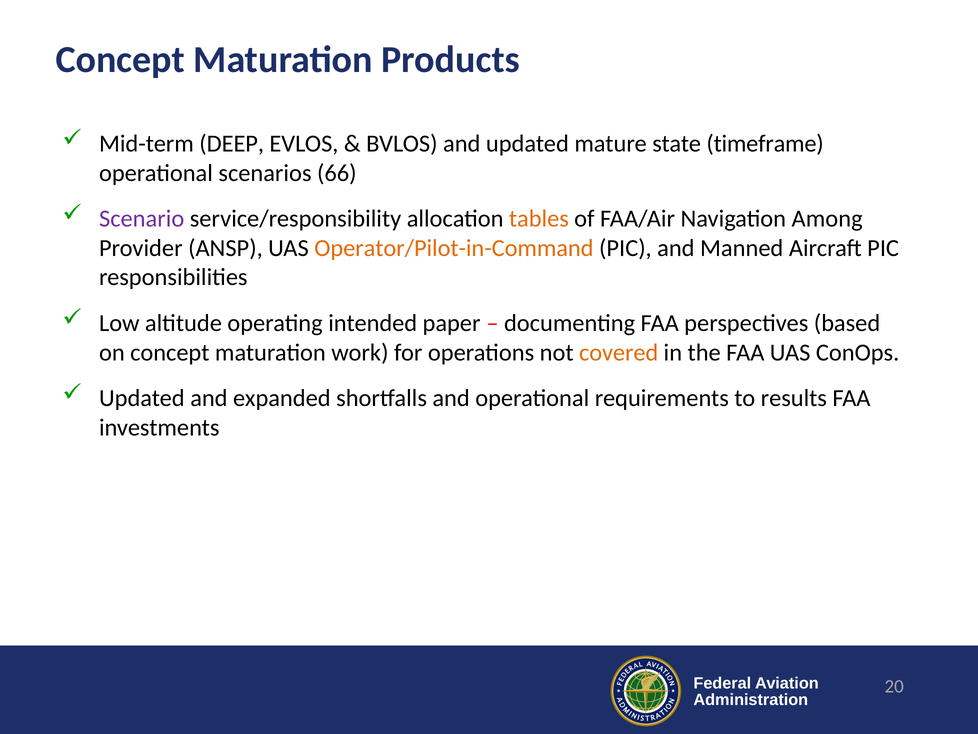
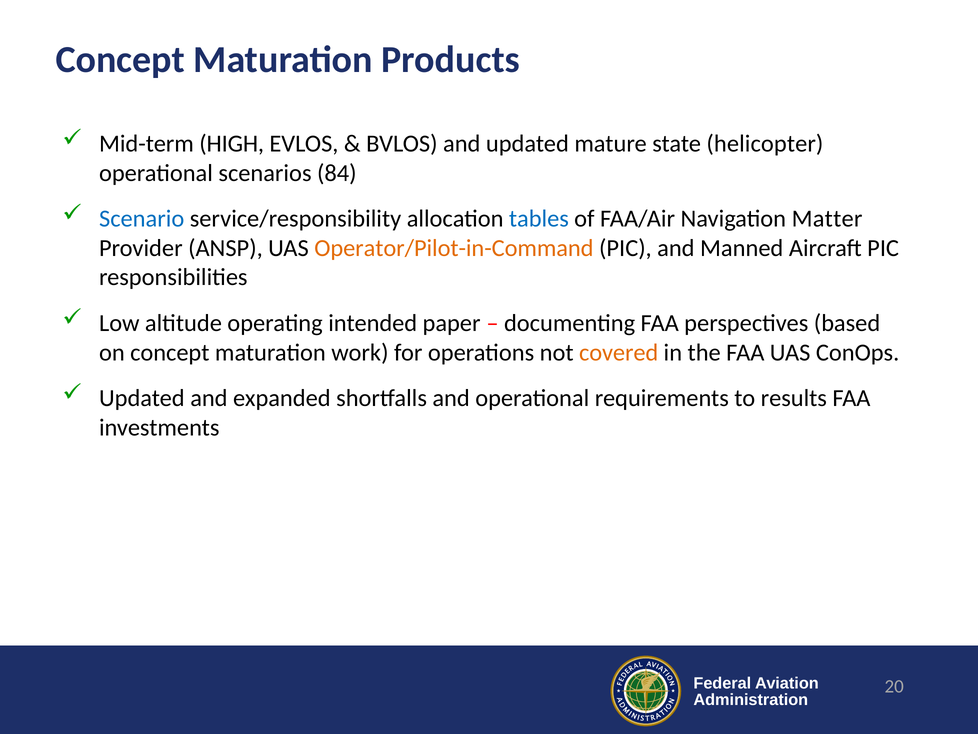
DEEP: DEEP -> HIGH
timeframe: timeframe -> helicopter
66: 66 -> 84
Scenario colour: purple -> blue
tables colour: orange -> blue
Among: Among -> Matter
